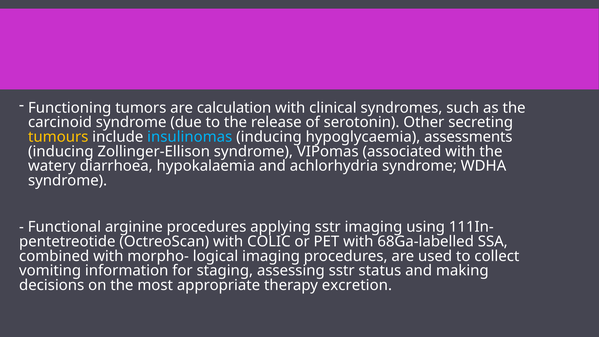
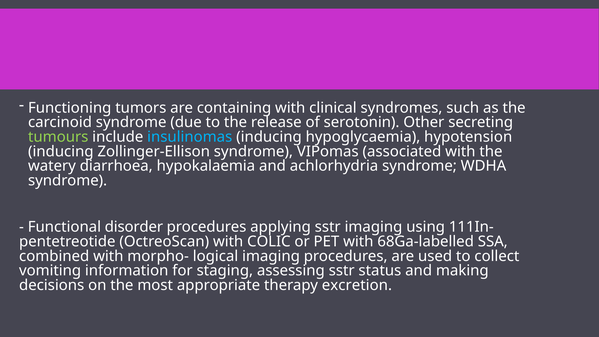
calculation: calculation -> containing
tumours colour: yellow -> light green
assessments: assessments -> hypotension
arginine: arginine -> disorder
